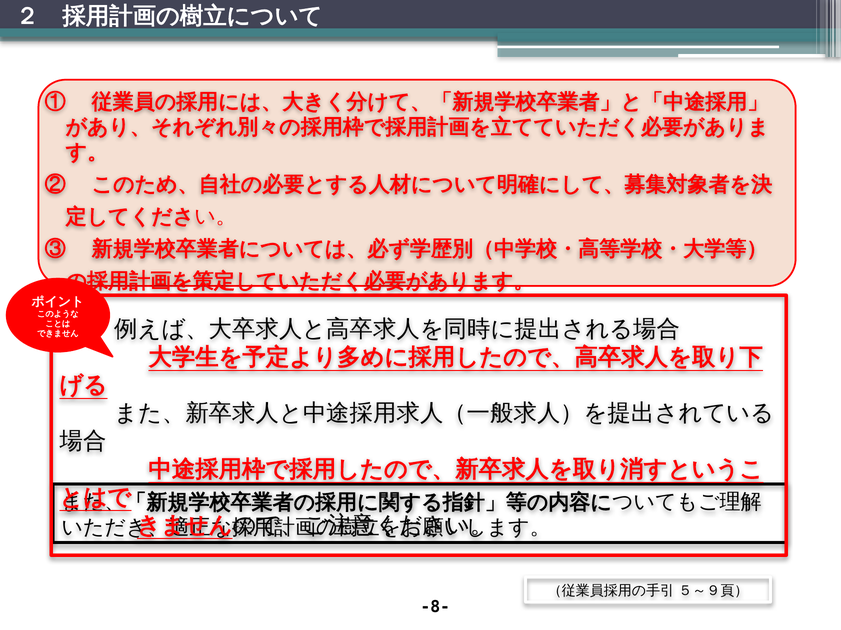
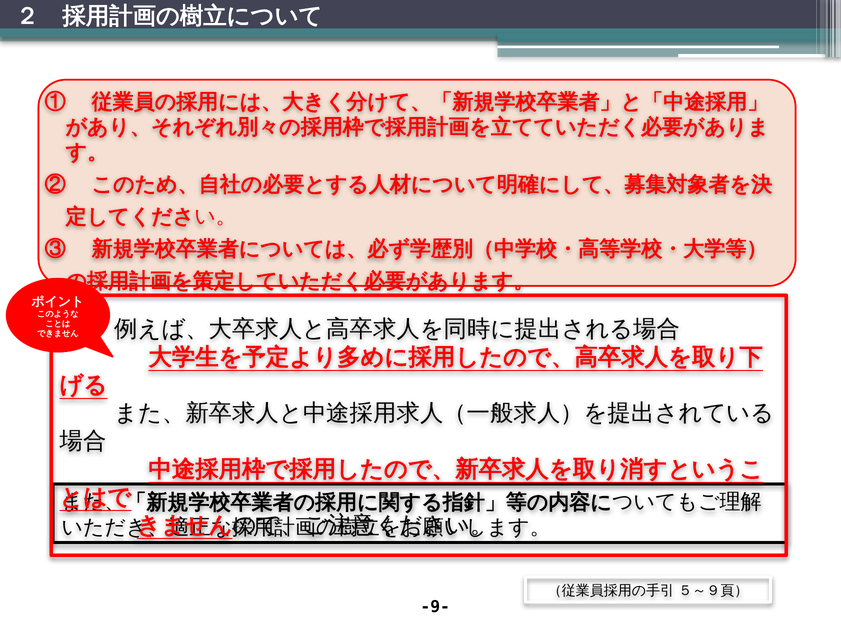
-8-: -8- -> -9-
